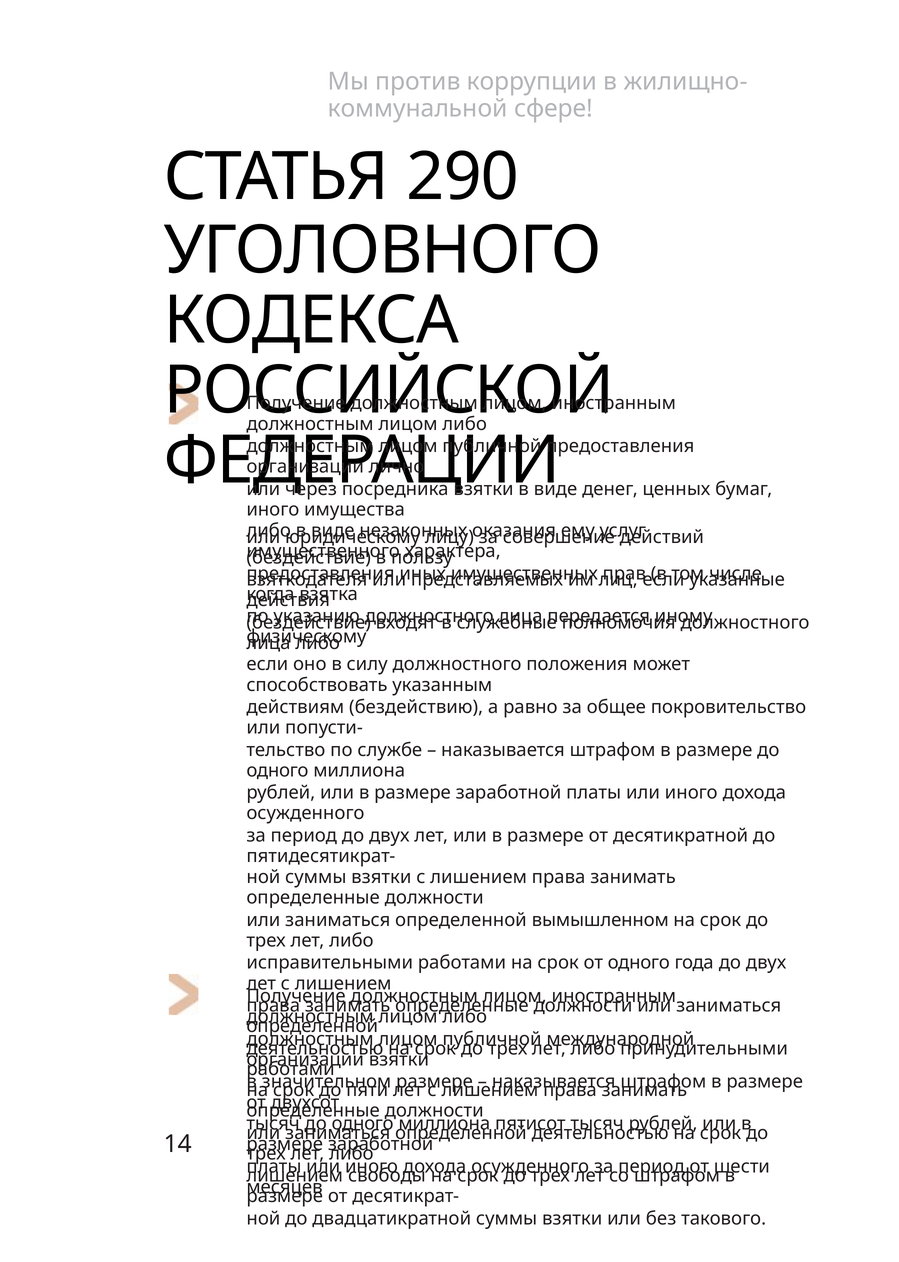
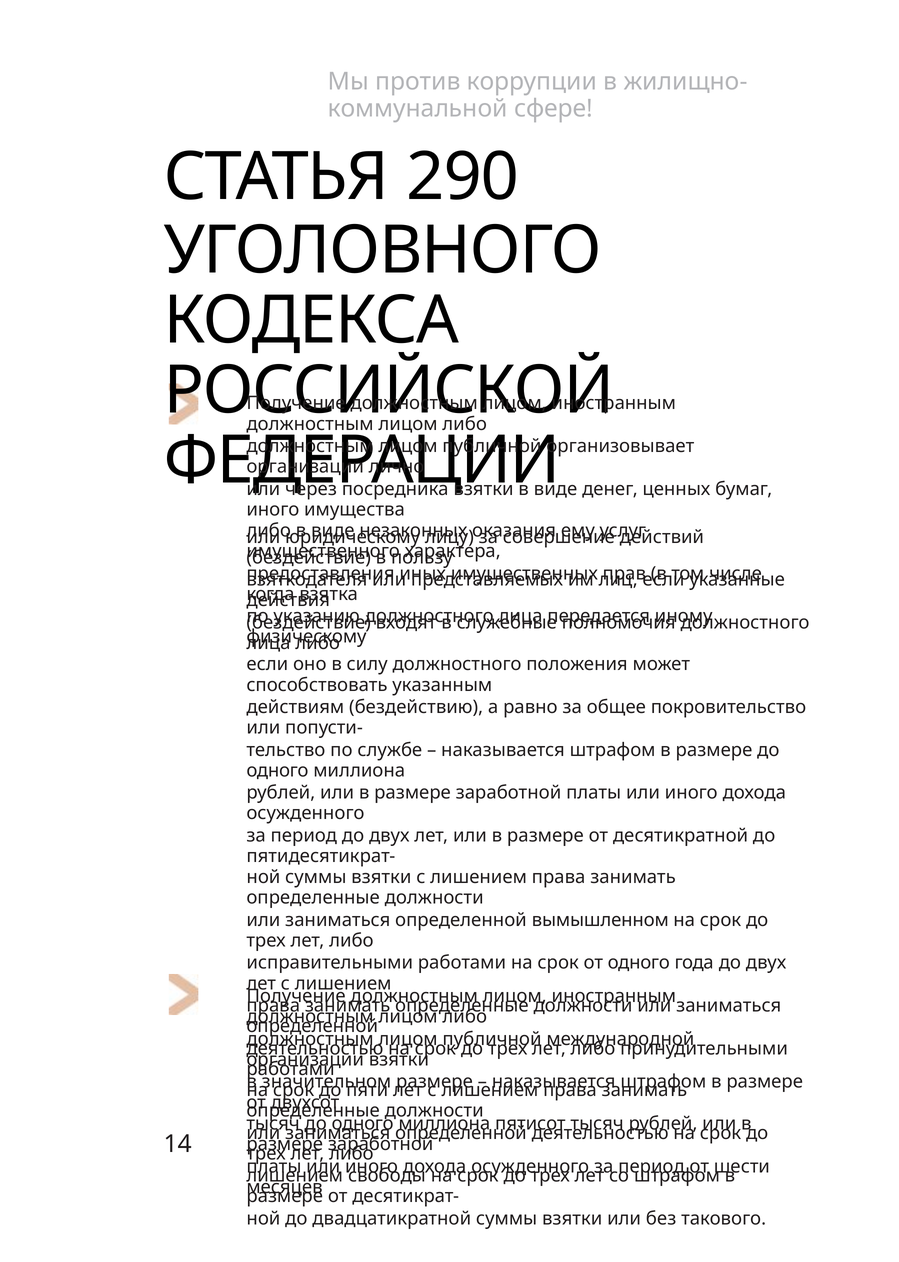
предоставления at (620, 446): предоставления -> организовывает
